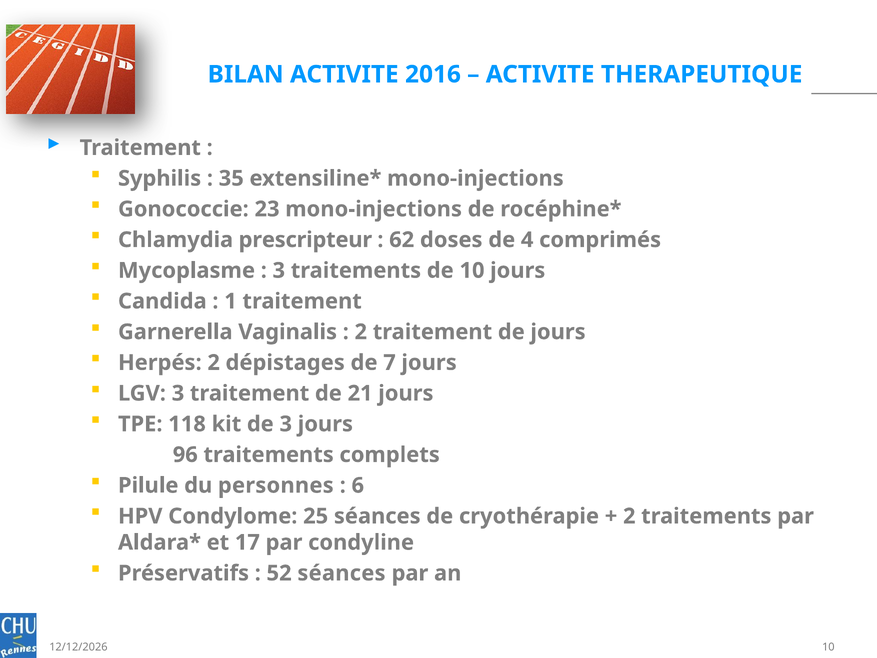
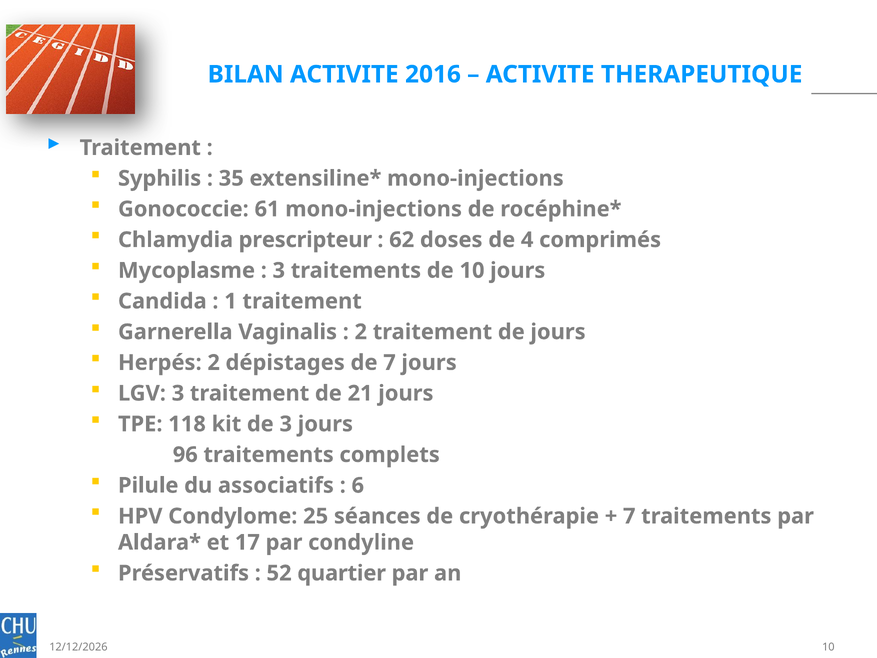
23: 23 -> 61
personnes: personnes -> associatifs
2 at (629, 516): 2 -> 7
52 séances: séances -> quartier
